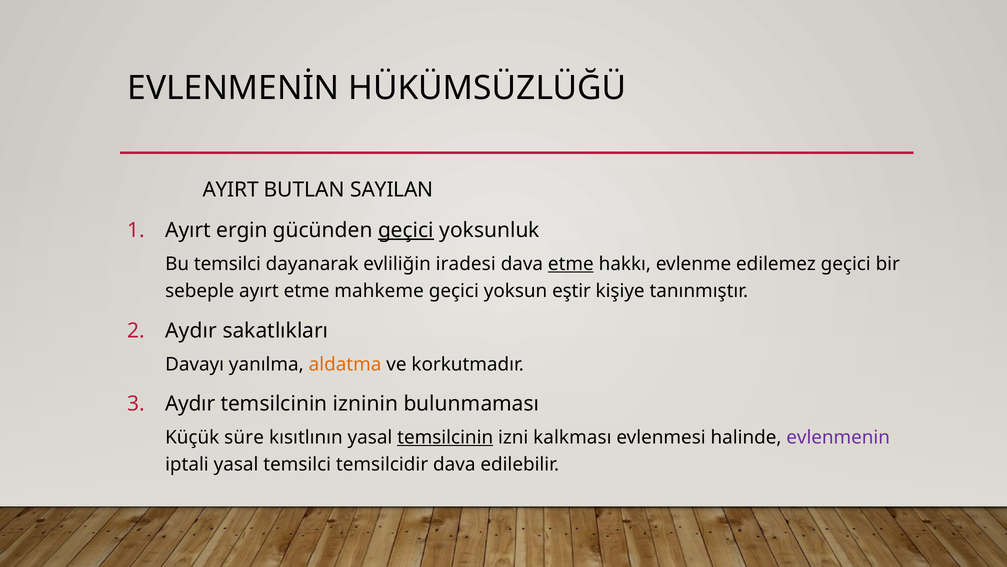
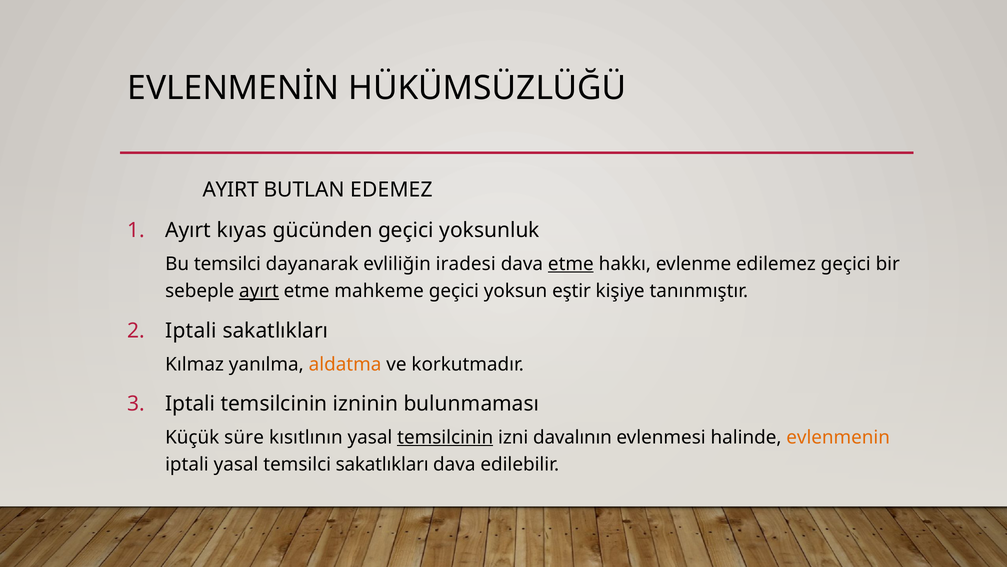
SAYILAN: SAYILAN -> EDEMEZ
ergin: ergin -> kıyas
geçici at (406, 230) underline: present -> none
ayırt at (259, 291) underline: none -> present
Aydır at (191, 330): Aydır -> Iptali
Davayı: Davayı -> Kılmaz
Aydır at (190, 404): Aydır -> Iptali
kalkması: kalkması -> davalının
evlenmenin colour: purple -> orange
temsilci temsilcidir: temsilcidir -> sakatlıkları
